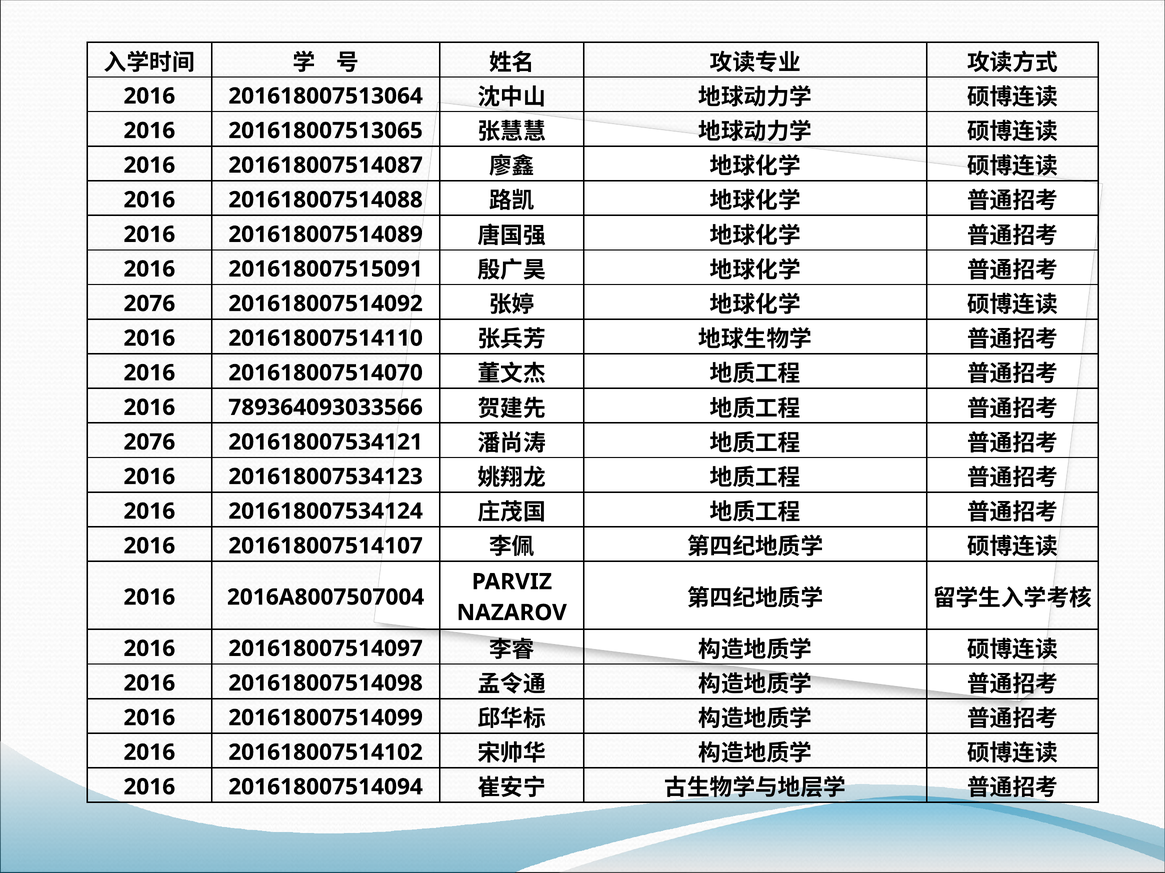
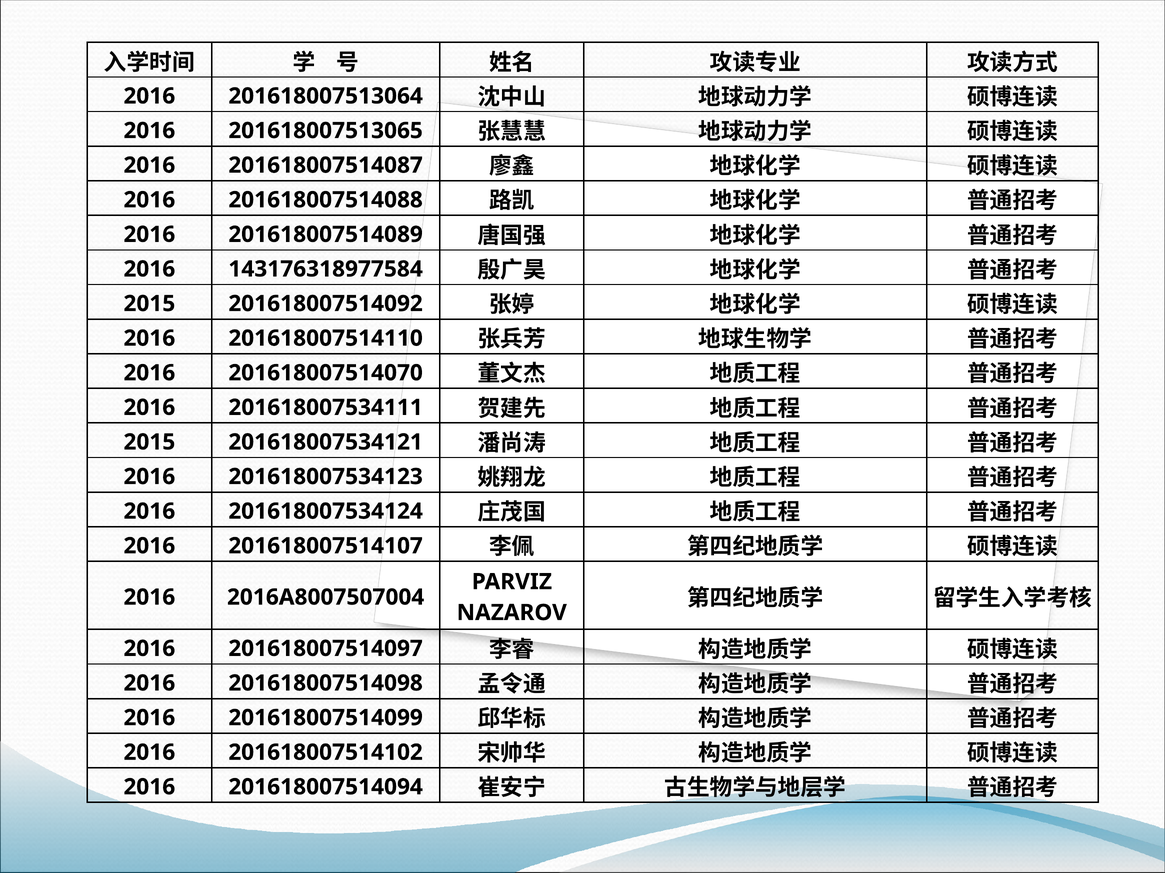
201618007515091: 201618007515091 -> 143176318977584
2076 at (149, 304): 2076 -> 2015
789364093033566: 789364093033566 -> 201618007534111
2076 at (149, 442): 2076 -> 2015
